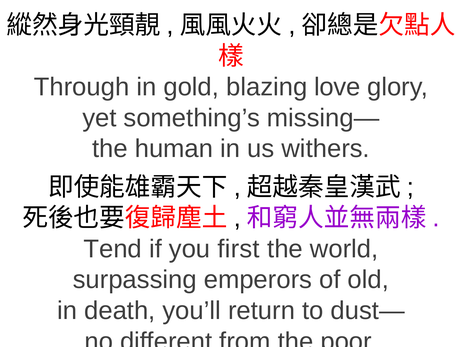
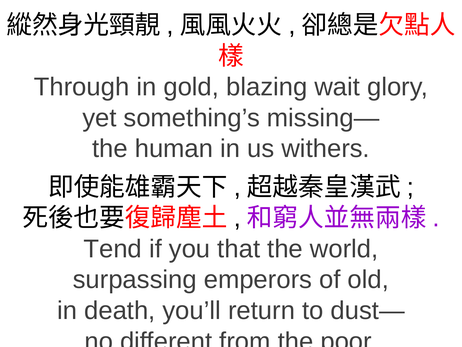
love: love -> wait
first: first -> that
